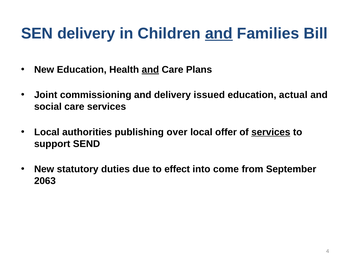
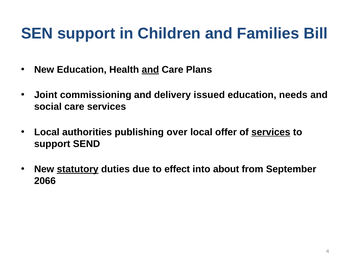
SEN delivery: delivery -> support
and at (219, 33) underline: present -> none
actual: actual -> needs
statutory underline: none -> present
come: come -> about
2063: 2063 -> 2066
